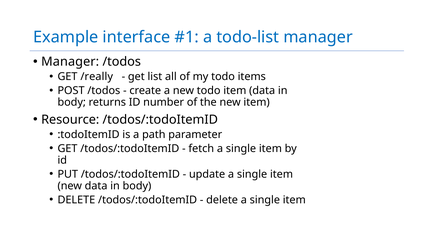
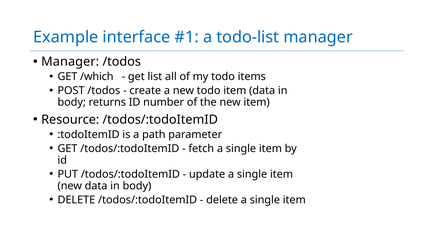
/really: /really -> /which
